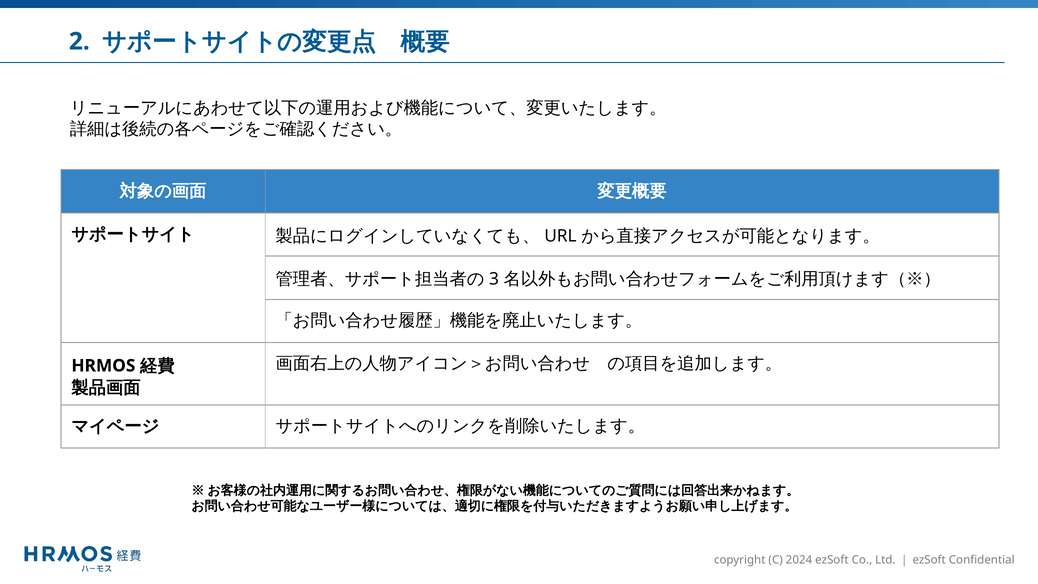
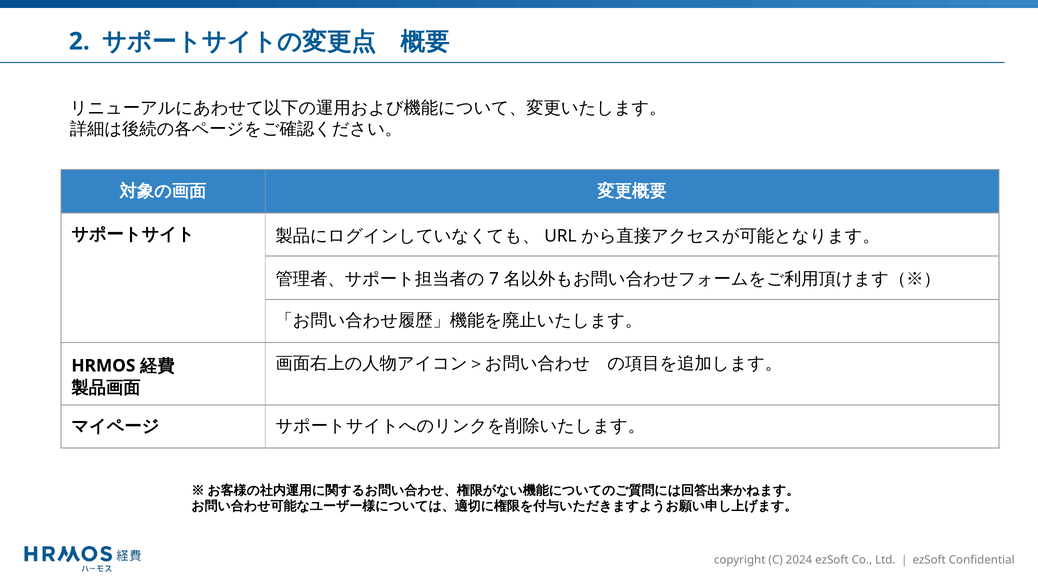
3: 3 -> 7
